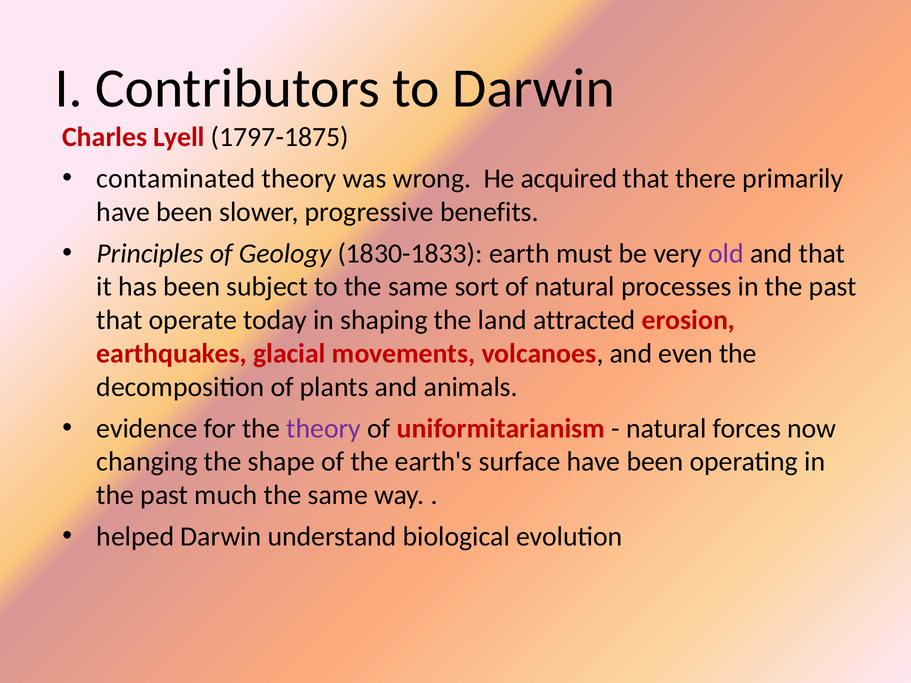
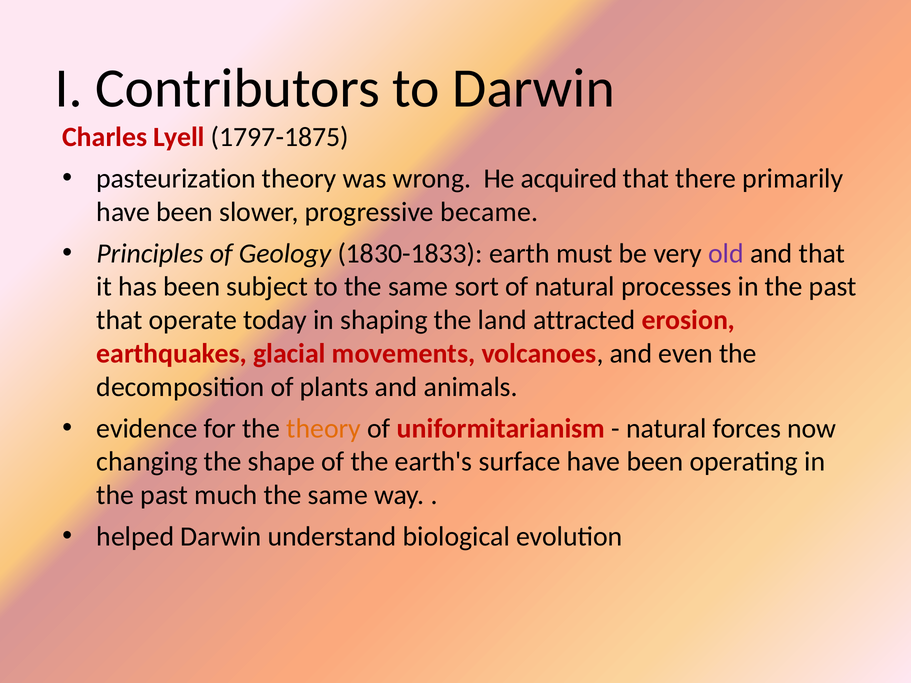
contaminated: contaminated -> pasteurization
benefits: benefits -> became
theory at (324, 429) colour: purple -> orange
